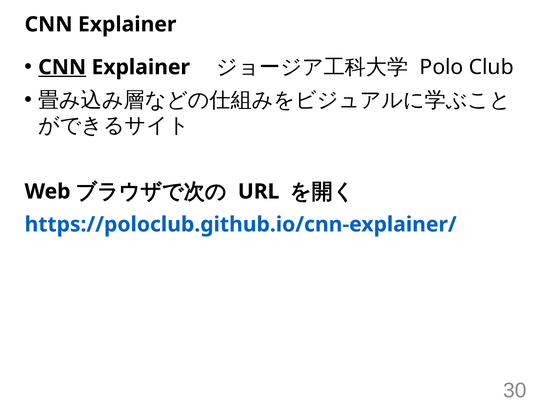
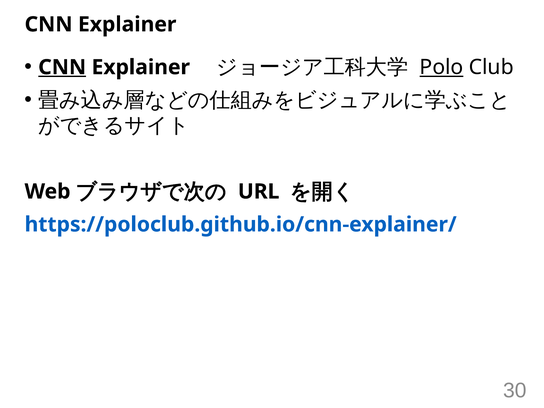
Polo underline: none -> present
